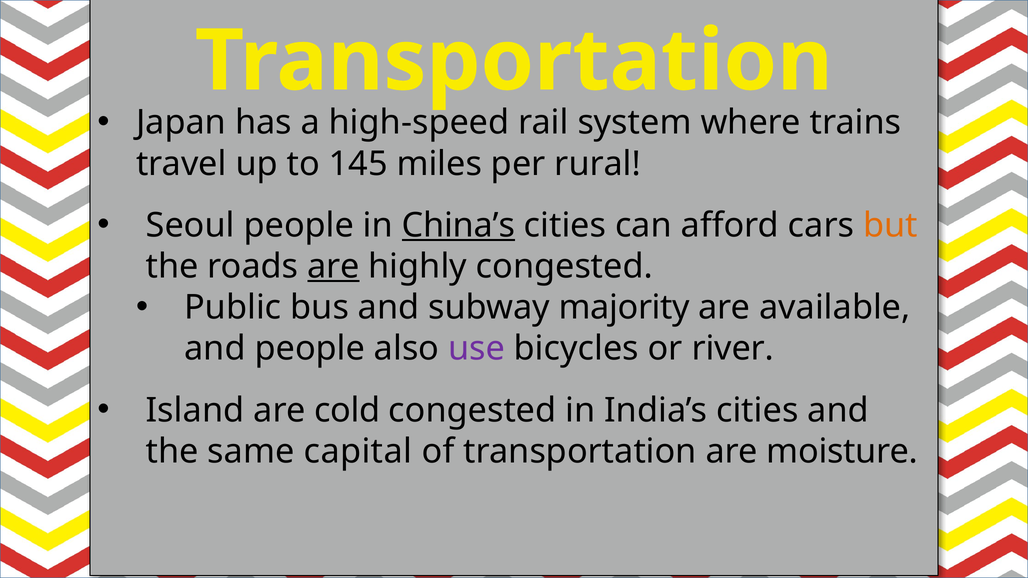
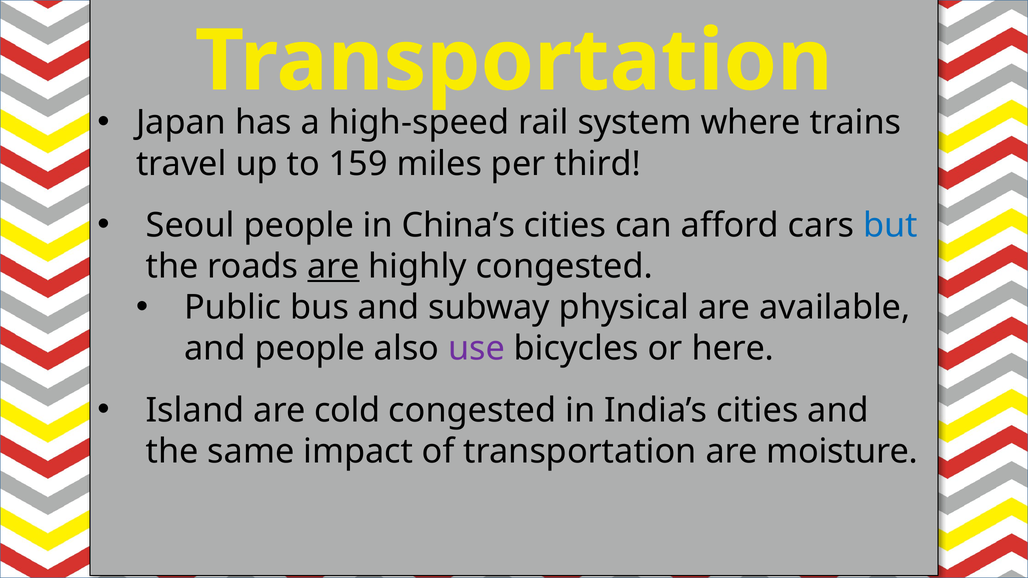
145: 145 -> 159
rural: rural -> third
China’s underline: present -> none
but colour: orange -> blue
majority: majority -> physical
river: river -> here
capital: capital -> impact
